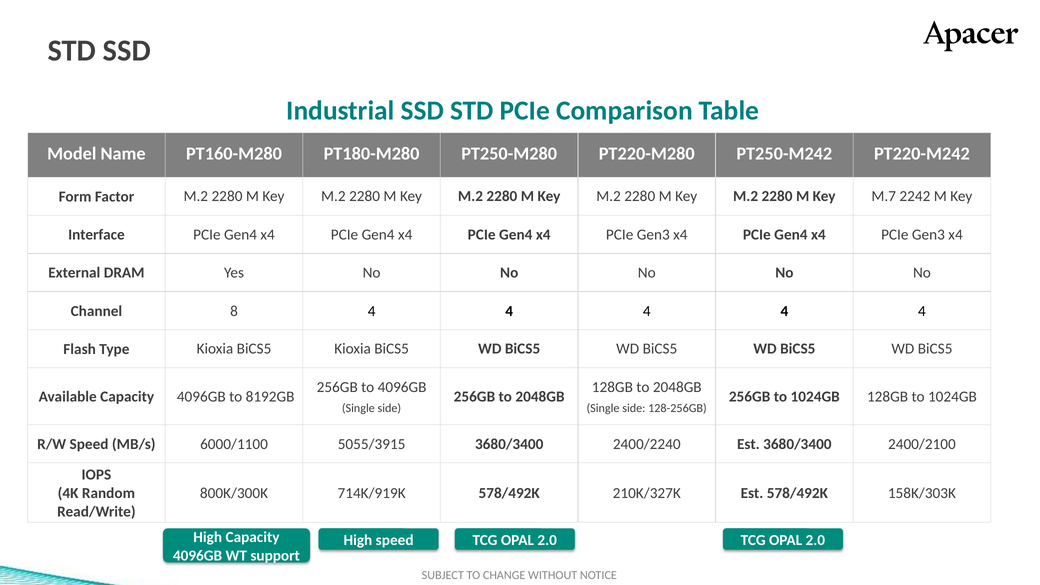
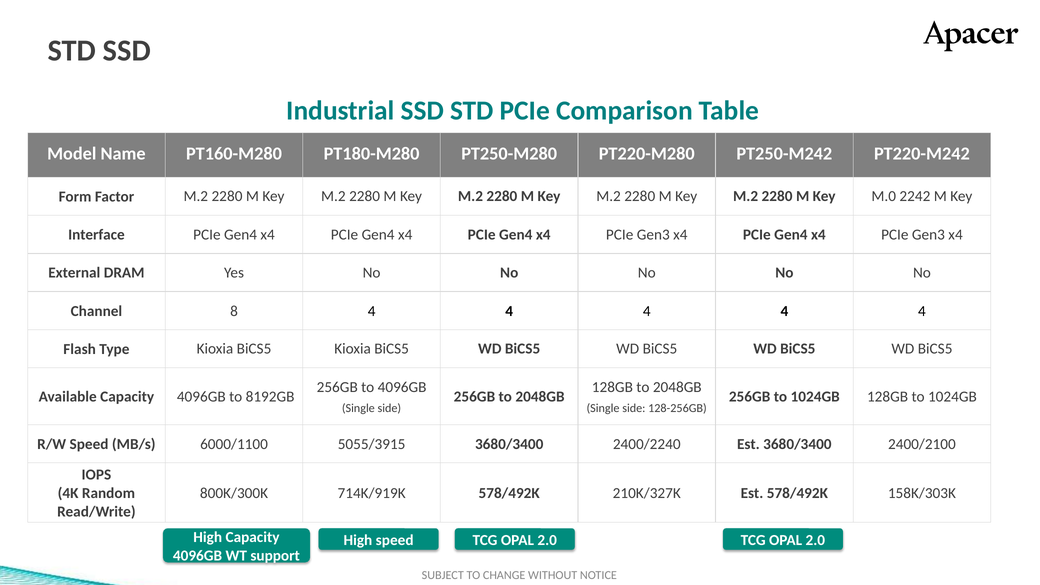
M.7: M.7 -> M.0
